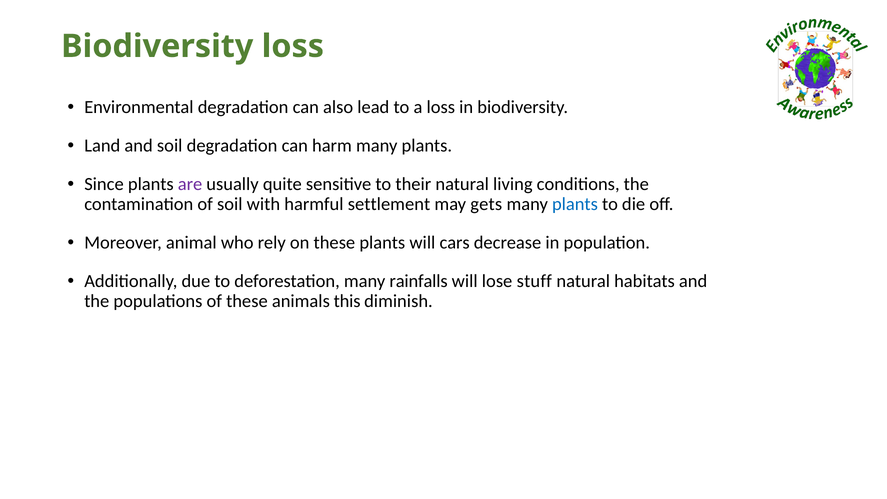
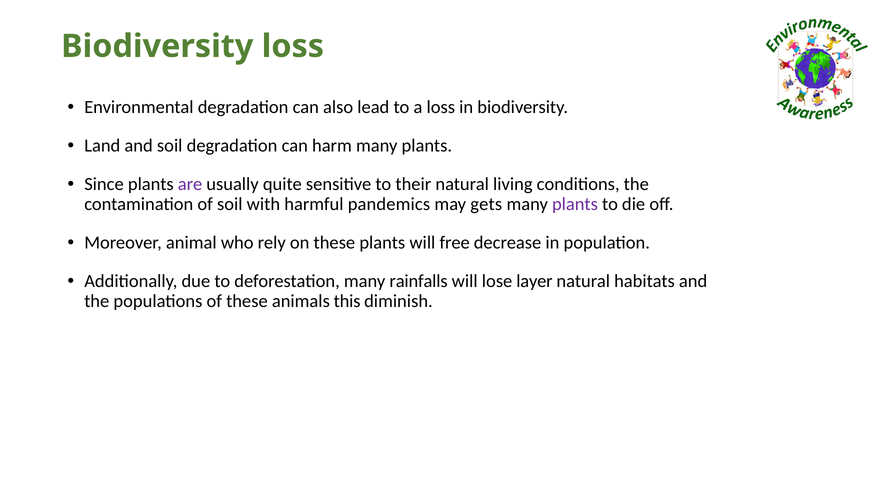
settlement: settlement -> pandemics
plants at (575, 204) colour: blue -> purple
cars: cars -> free
stuff: stuff -> layer
